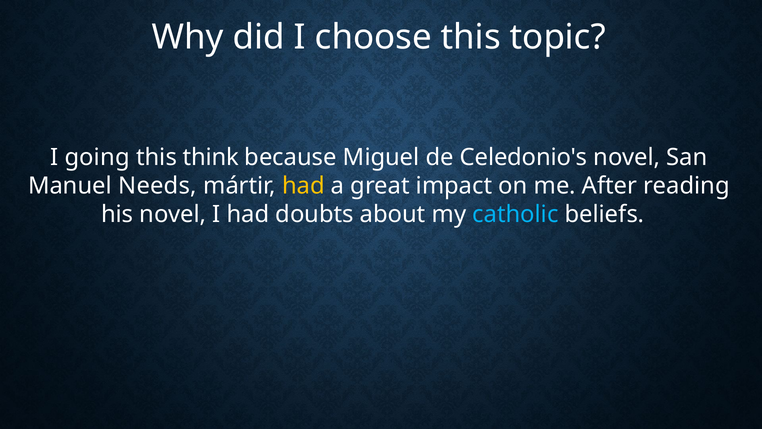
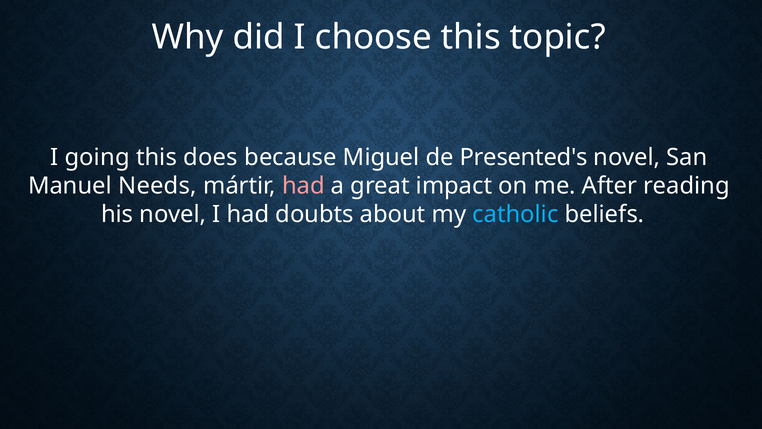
think: think -> does
Celedonio's: Celedonio's -> Presented's
had at (303, 186) colour: yellow -> pink
